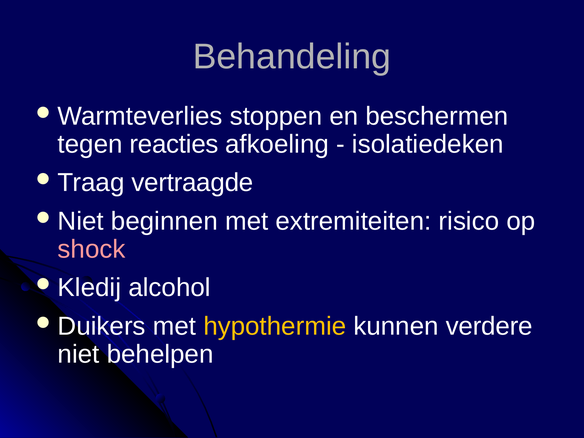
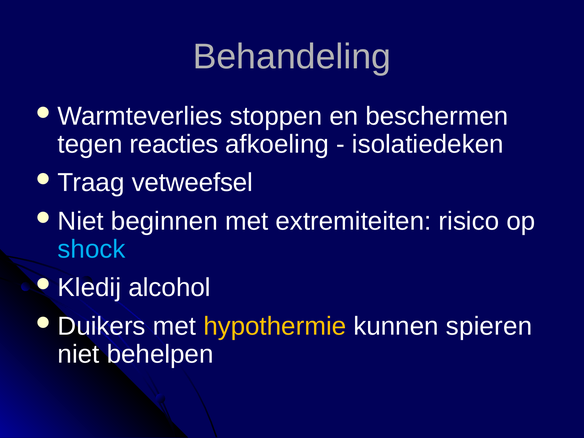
vertraagde: vertraagde -> vetweefsel
shock colour: pink -> light blue
verdere: verdere -> spieren
